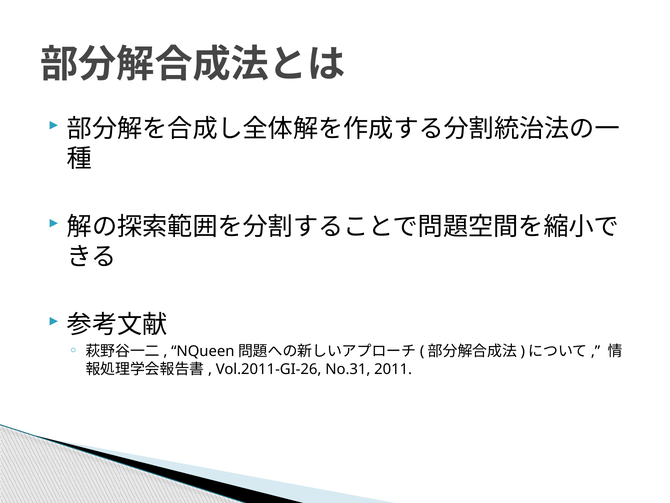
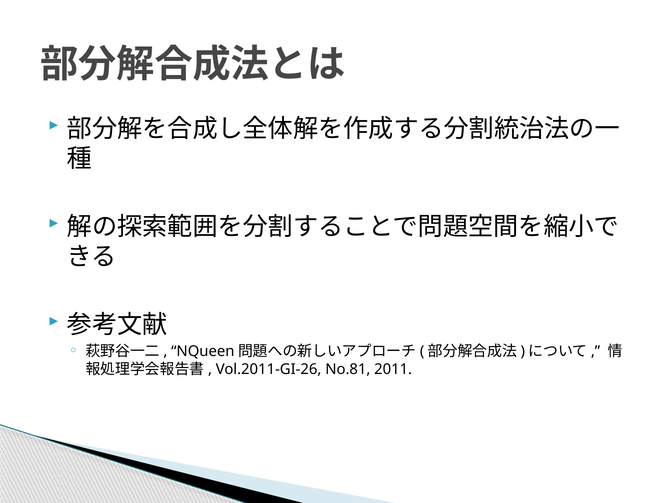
No.31: No.31 -> No.81
